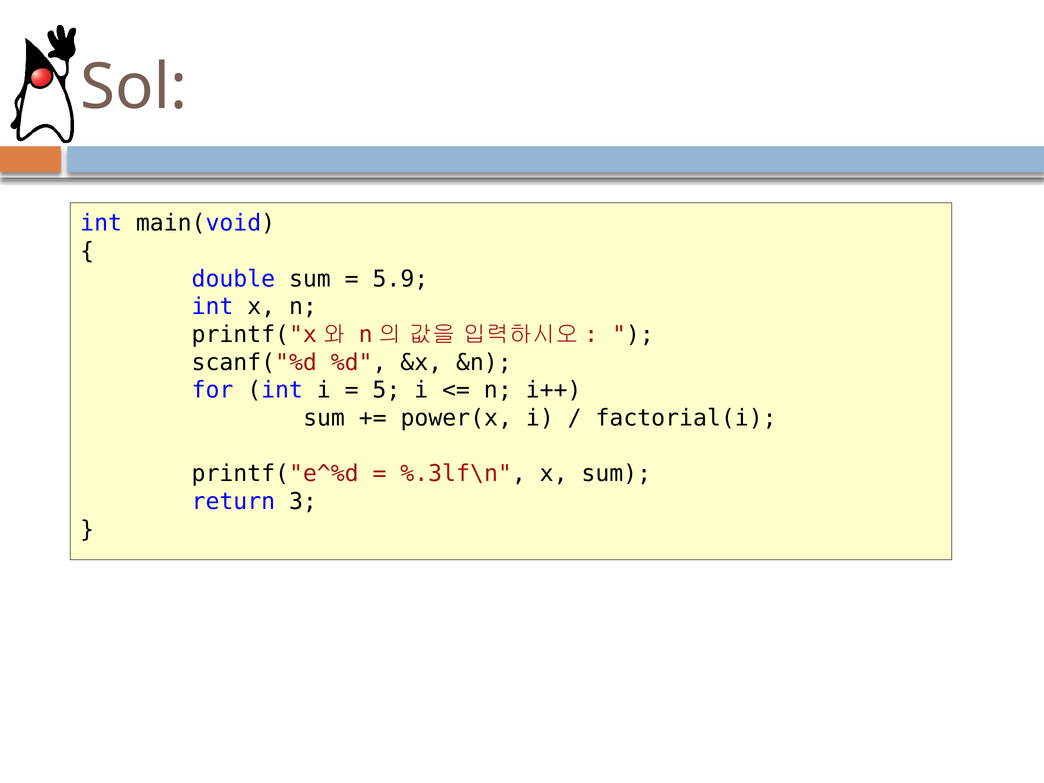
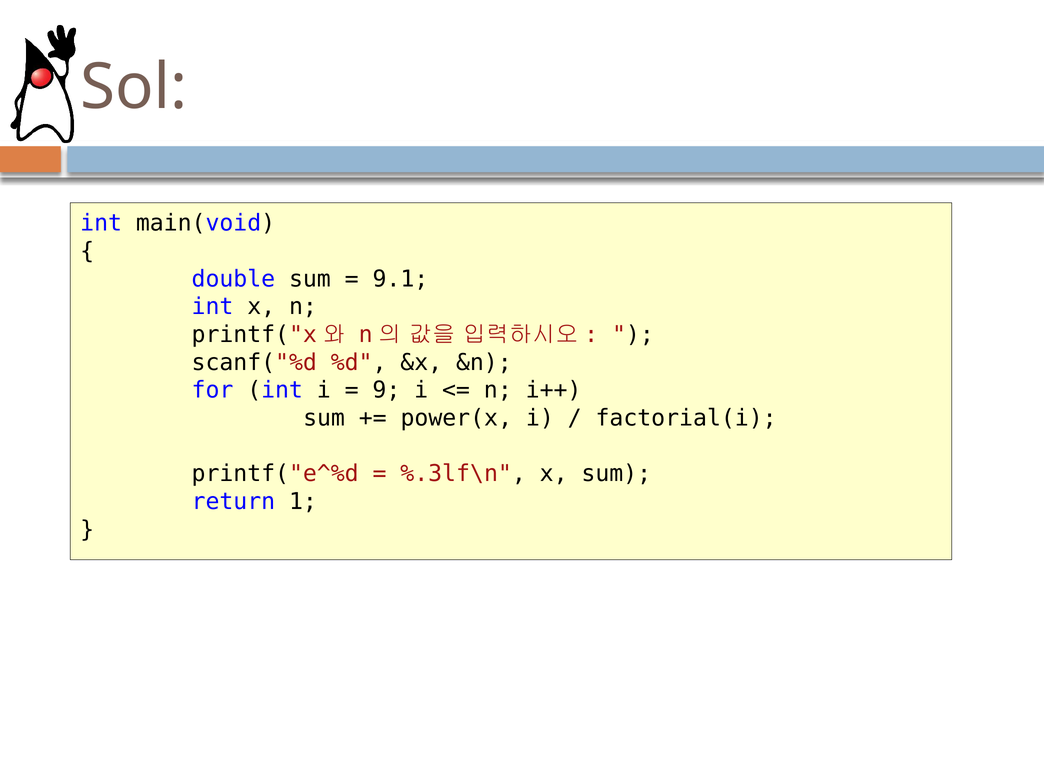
5.9: 5.9 -> 9.1
5: 5 -> 9
3: 3 -> 1
